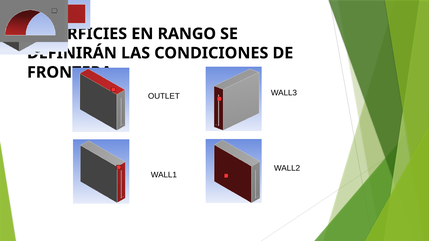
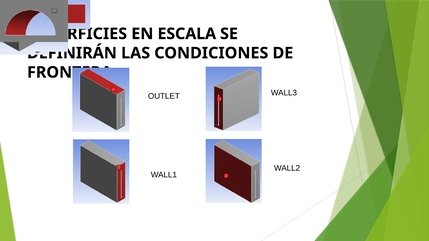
RANGO: RANGO -> ESCALA
